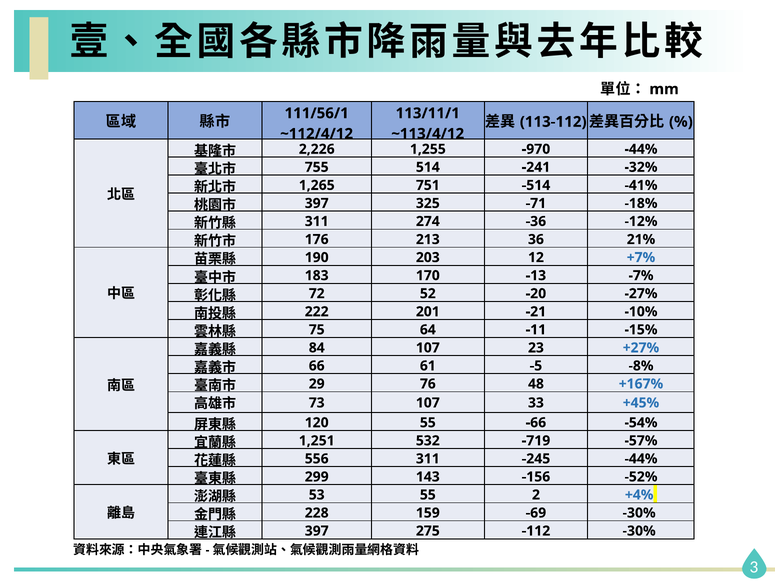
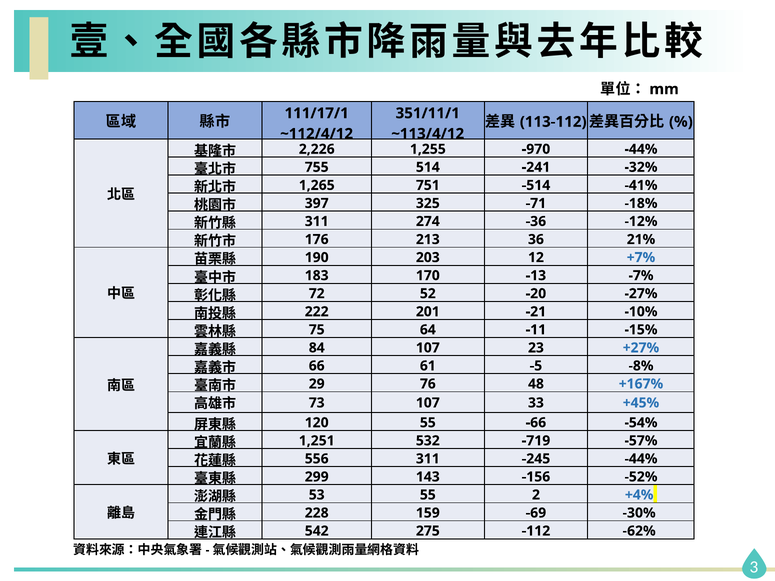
113/11/1: 113/11/1 -> 351/11/1
111/56/1: 111/56/1 -> 111/17/1
397 at (317, 531): 397 -> 542
-112 -30%: -30% -> -62%
